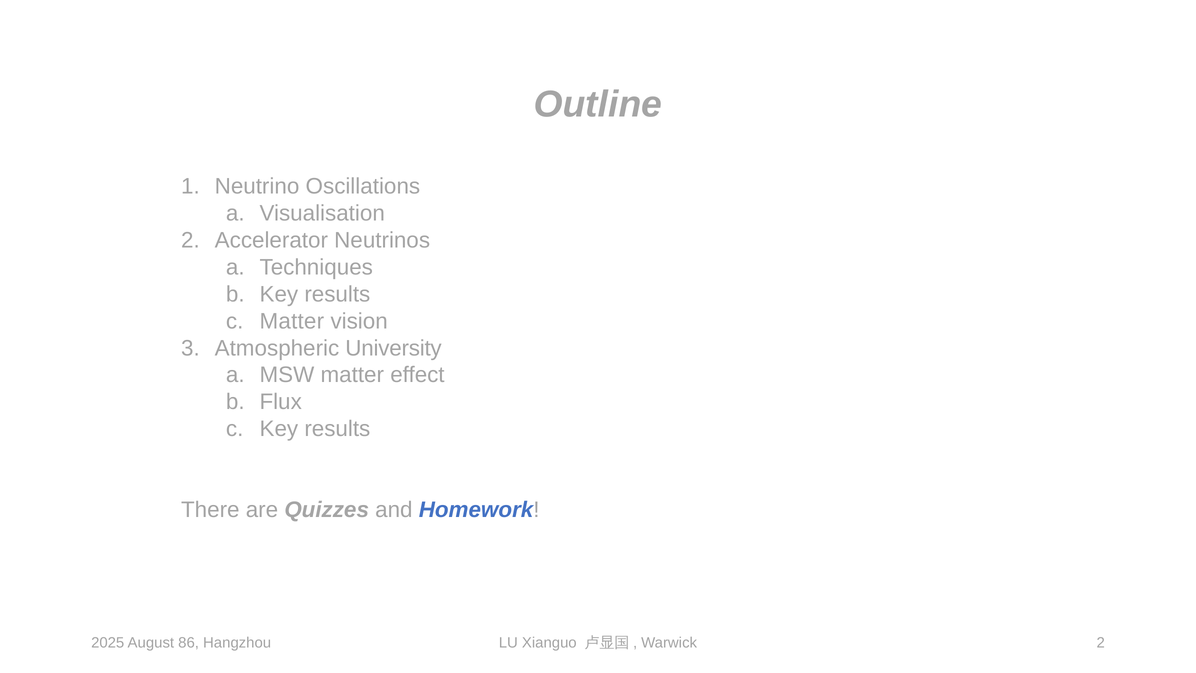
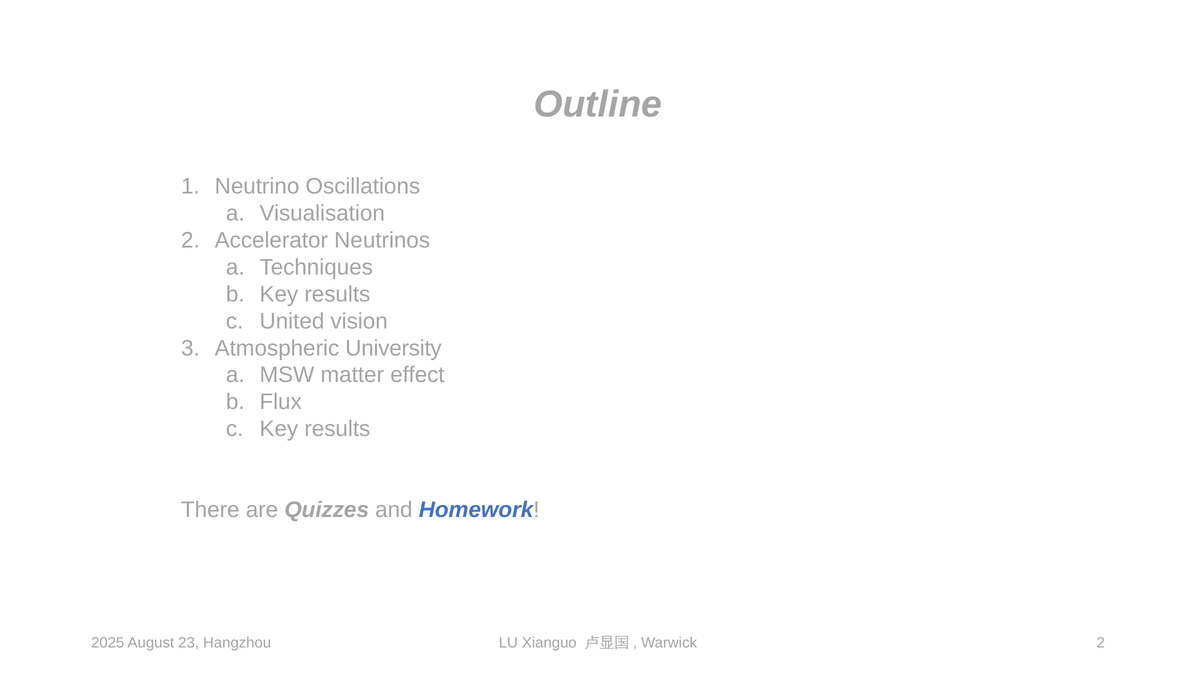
Matter at (292, 321): Matter -> United
86: 86 -> 23
